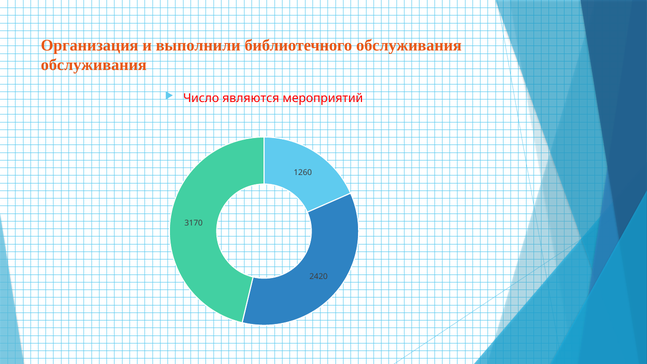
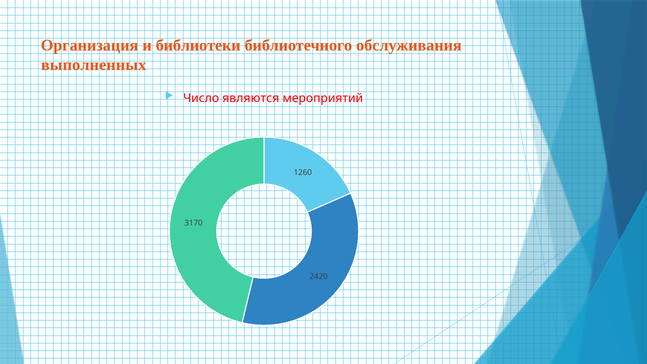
выполнили: выполнили -> библиотеки
обслуживания at (94, 65): обслуживания -> выполненных
